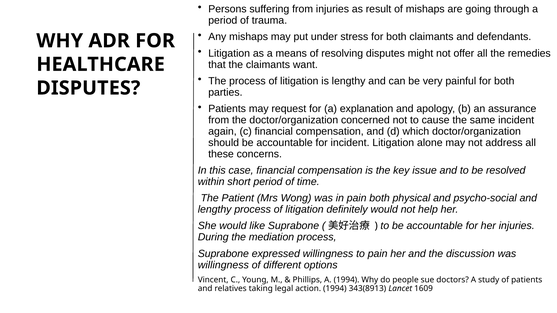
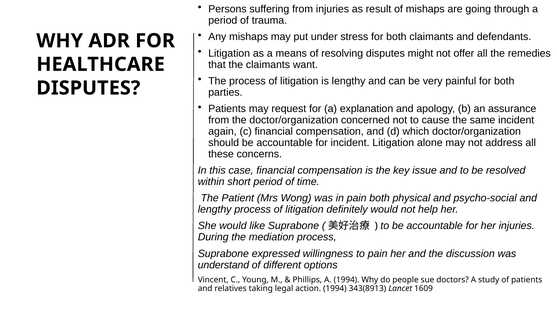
willingness at (223, 265): willingness -> understand
